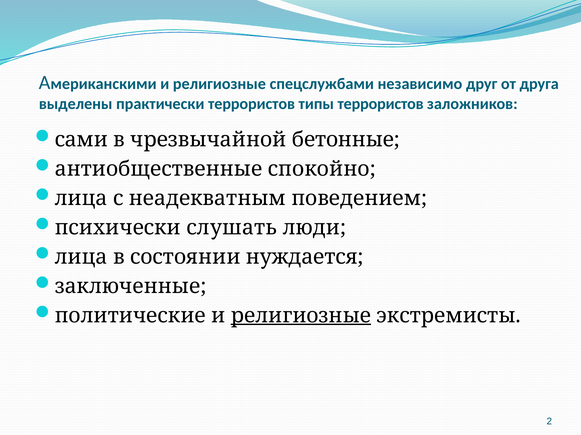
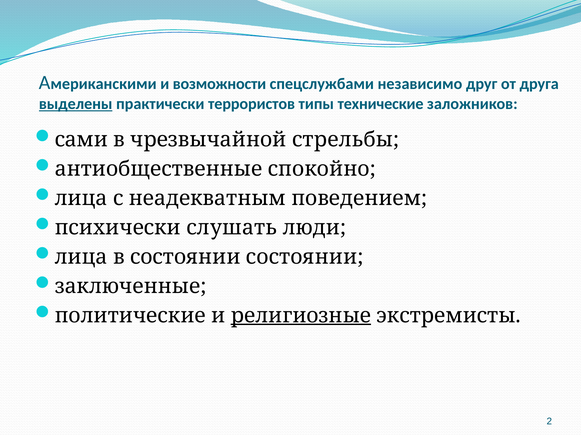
религиозные at (219, 84): религиозные -> возможности
выделены underline: none -> present
типы террористов: террористов -> технические
бетонные: бетонные -> стрельбы
состоянии нуждается: нуждается -> состоянии
